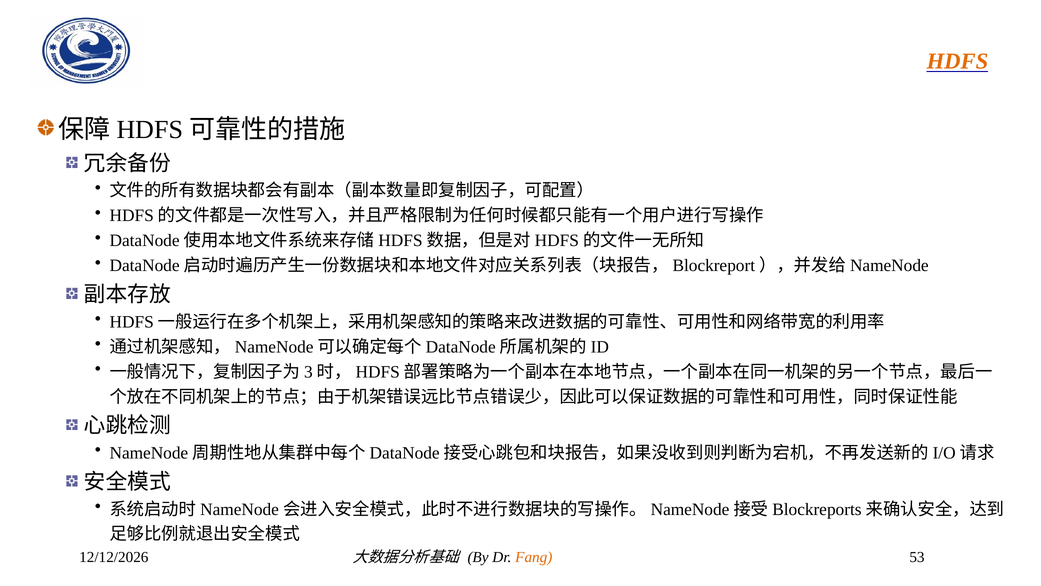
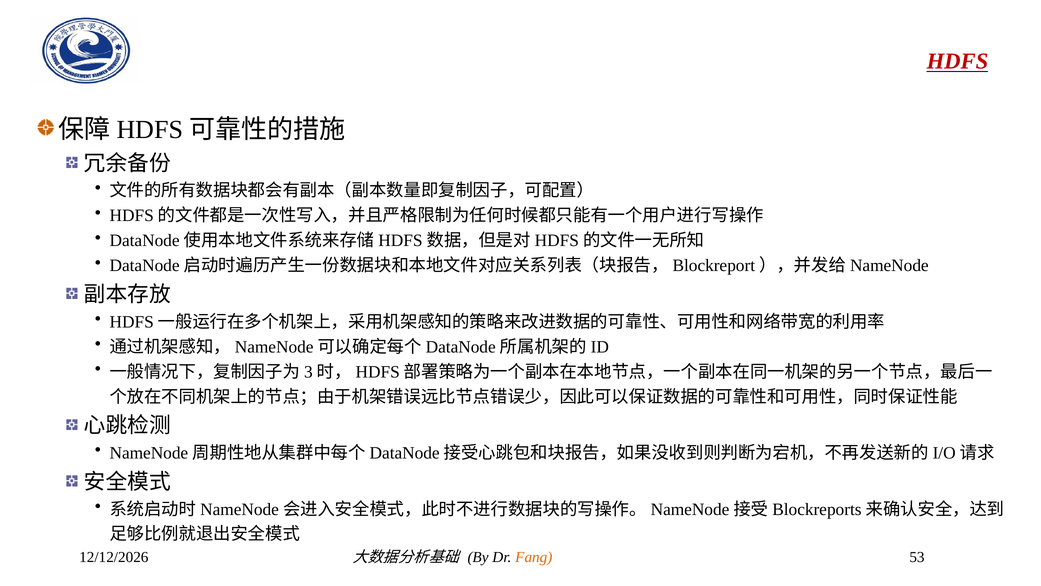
HDFS colour: orange -> red
